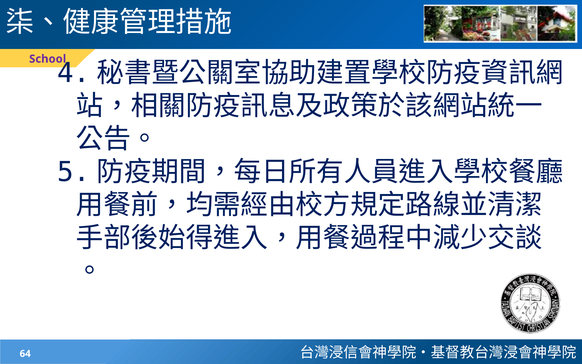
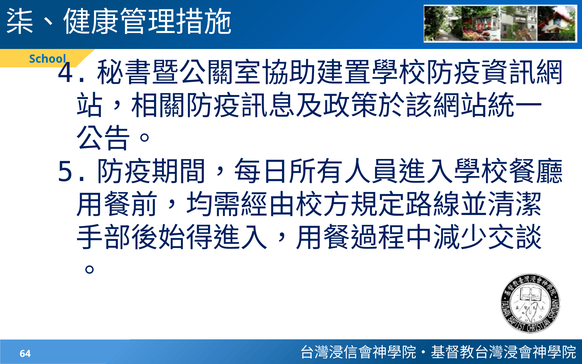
School colour: purple -> blue
